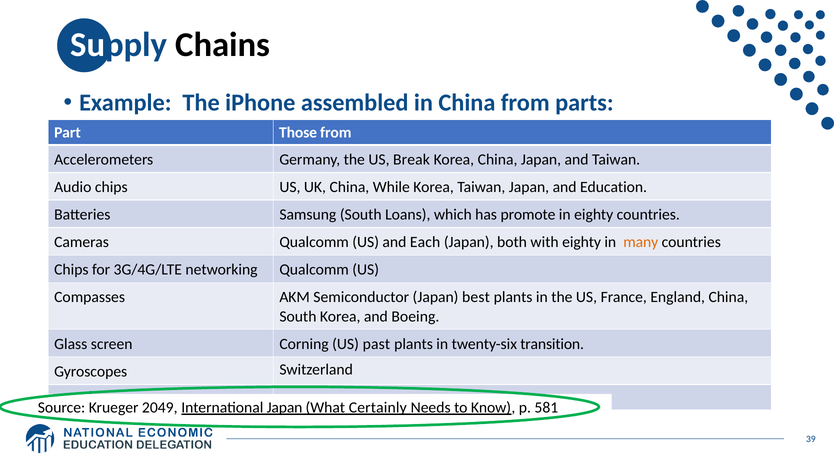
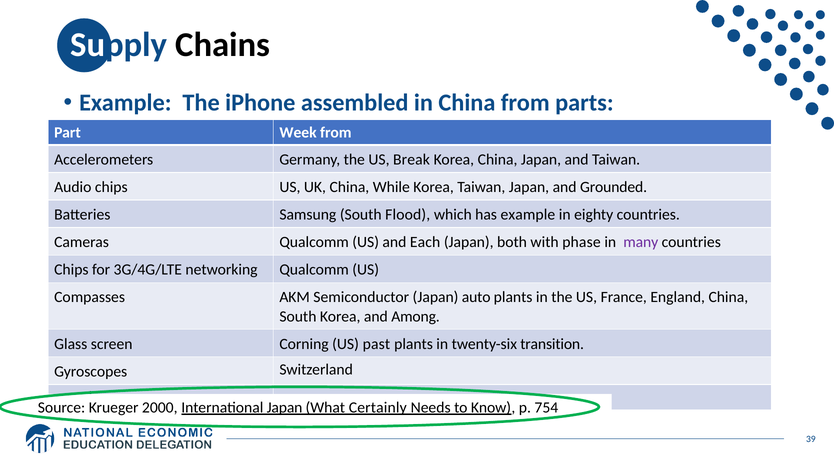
Those: Those -> Week
Education: Education -> Grounded
Loans: Loans -> Flood
has promote: promote -> example
with eighty: eighty -> phase
many at (641, 242) colour: orange -> purple
best: best -> auto
Boeing: Boeing -> Among
2049: 2049 -> 2000
581: 581 -> 754
